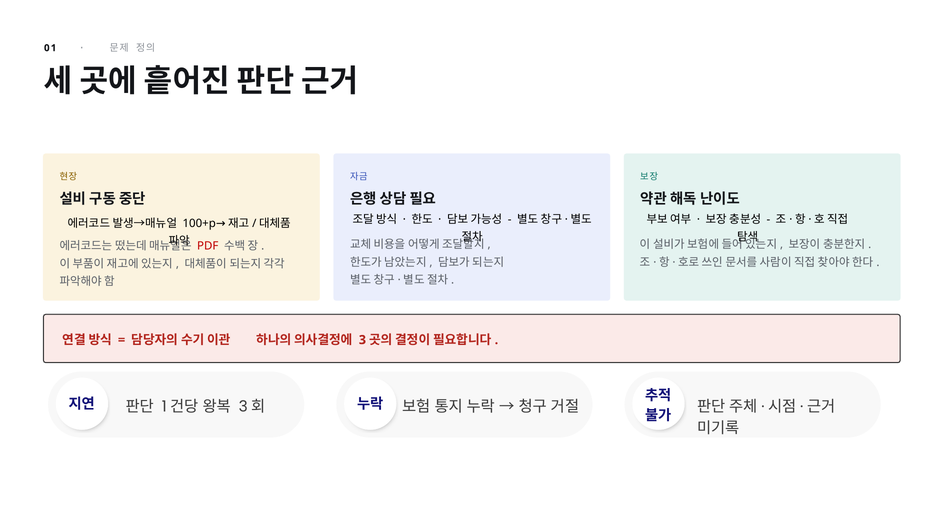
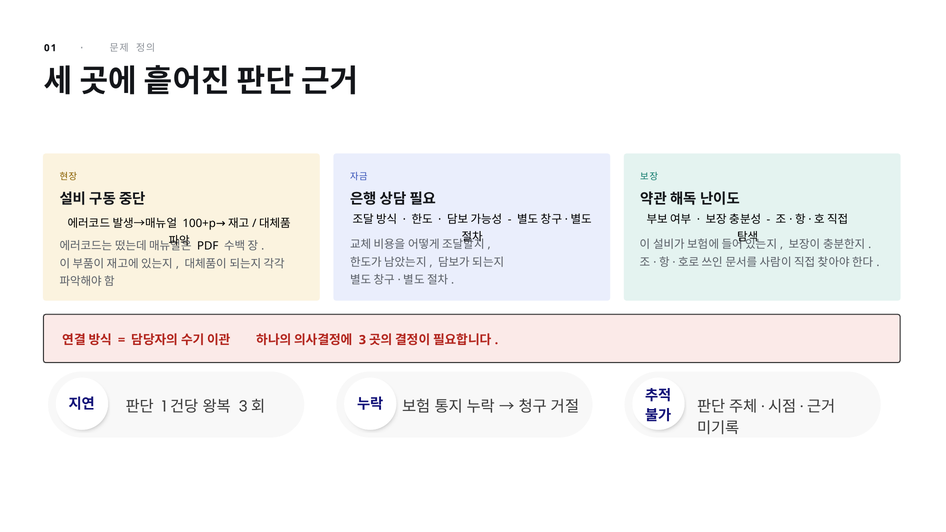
PDF colour: red -> black
